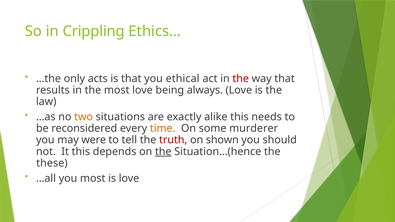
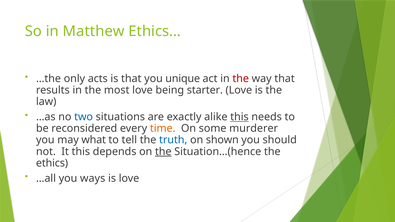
Crippling: Crippling -> Matthew
ethical: ethical -> unique
always: always -> starter
two colour: orange -> blue
this at (239, 117) underline: none -> present
were: were -> what
truth colour: red -> blue
these: these -> ethics
you most: most -> ways
